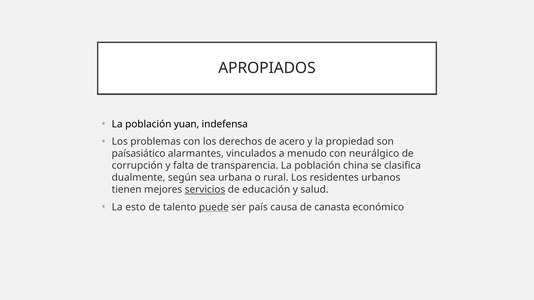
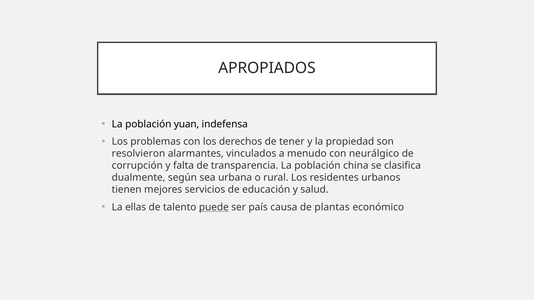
acero: acero -> tener
paísasiático: paísasiático -> resolvieron
servicios underline: present -> none
esto: esto -> ellas
canasta: canasta -> plantas
